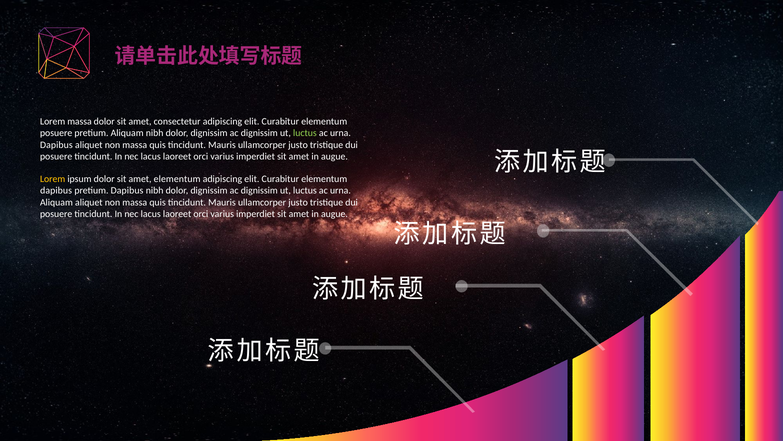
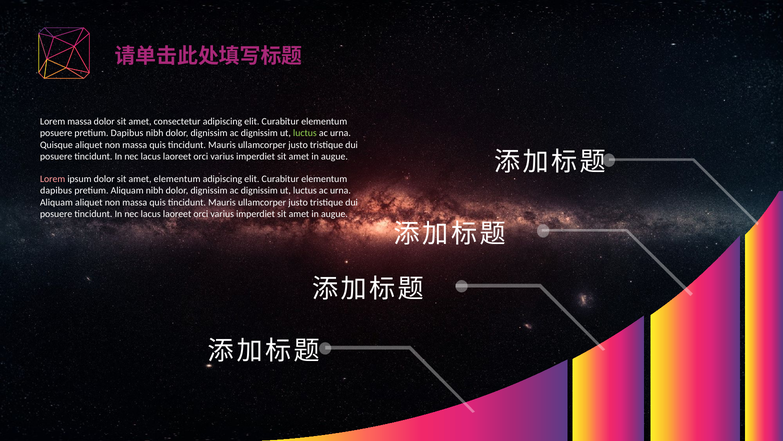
pretium Aliquam: Aliquam -> Dapibus
Dapibus at (56, 145): Dapibus -> Quisque
Lorem at (53, 179) colour: yellow -> pink
pretium Dapibus: Dapibus -> Aliquam
